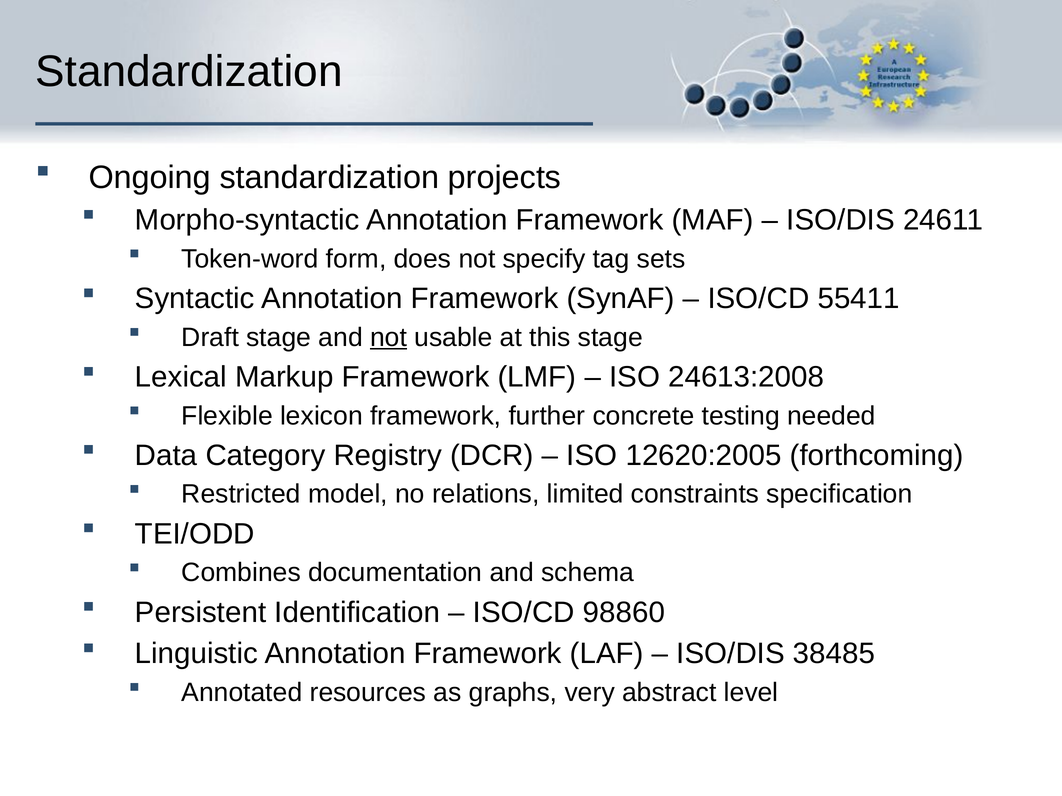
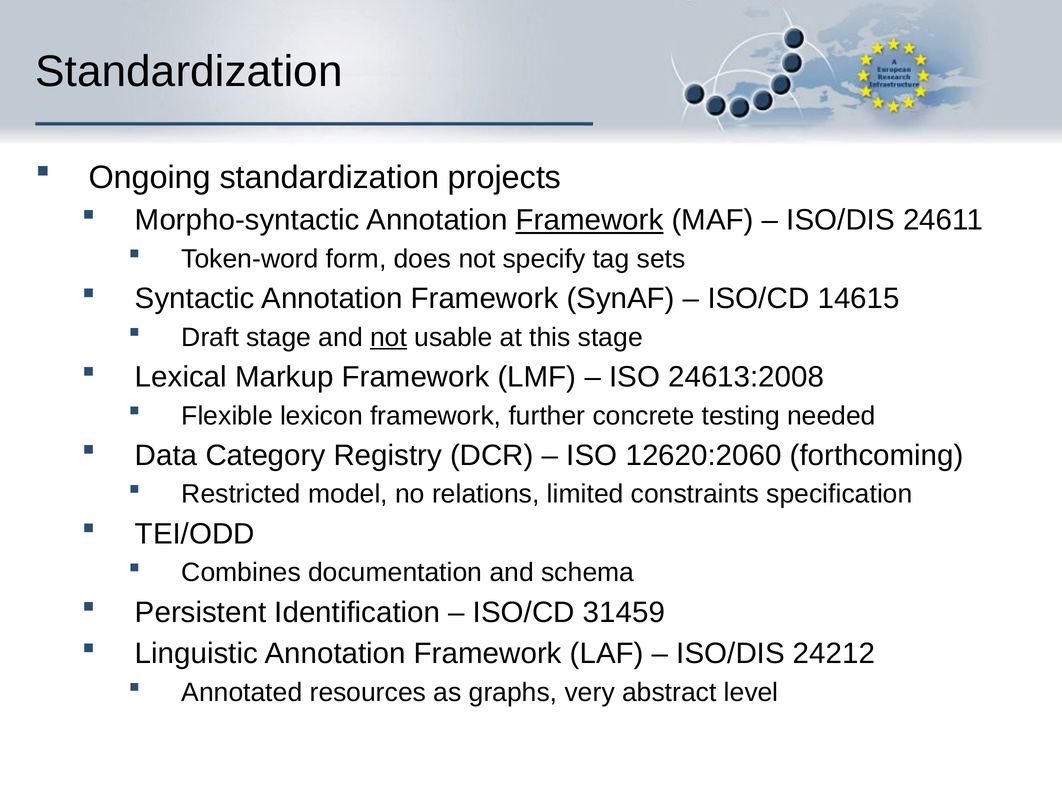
Framework at (590, 220) underline: none -> present
55411: 55411 -> 14615
12620:2005: 12620:2005 -> 12620:2060
98860: 98860 -> 31459
38485: 38485 -> 24212
